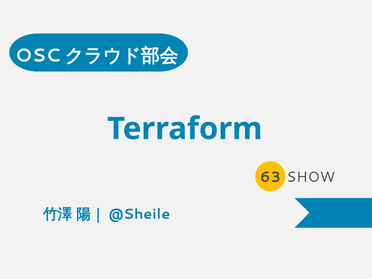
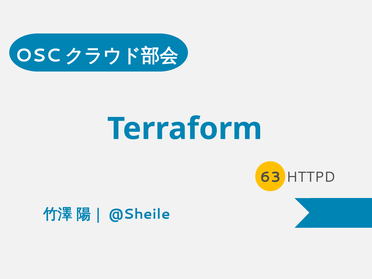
SHOW: SHOW -> HTTPD
